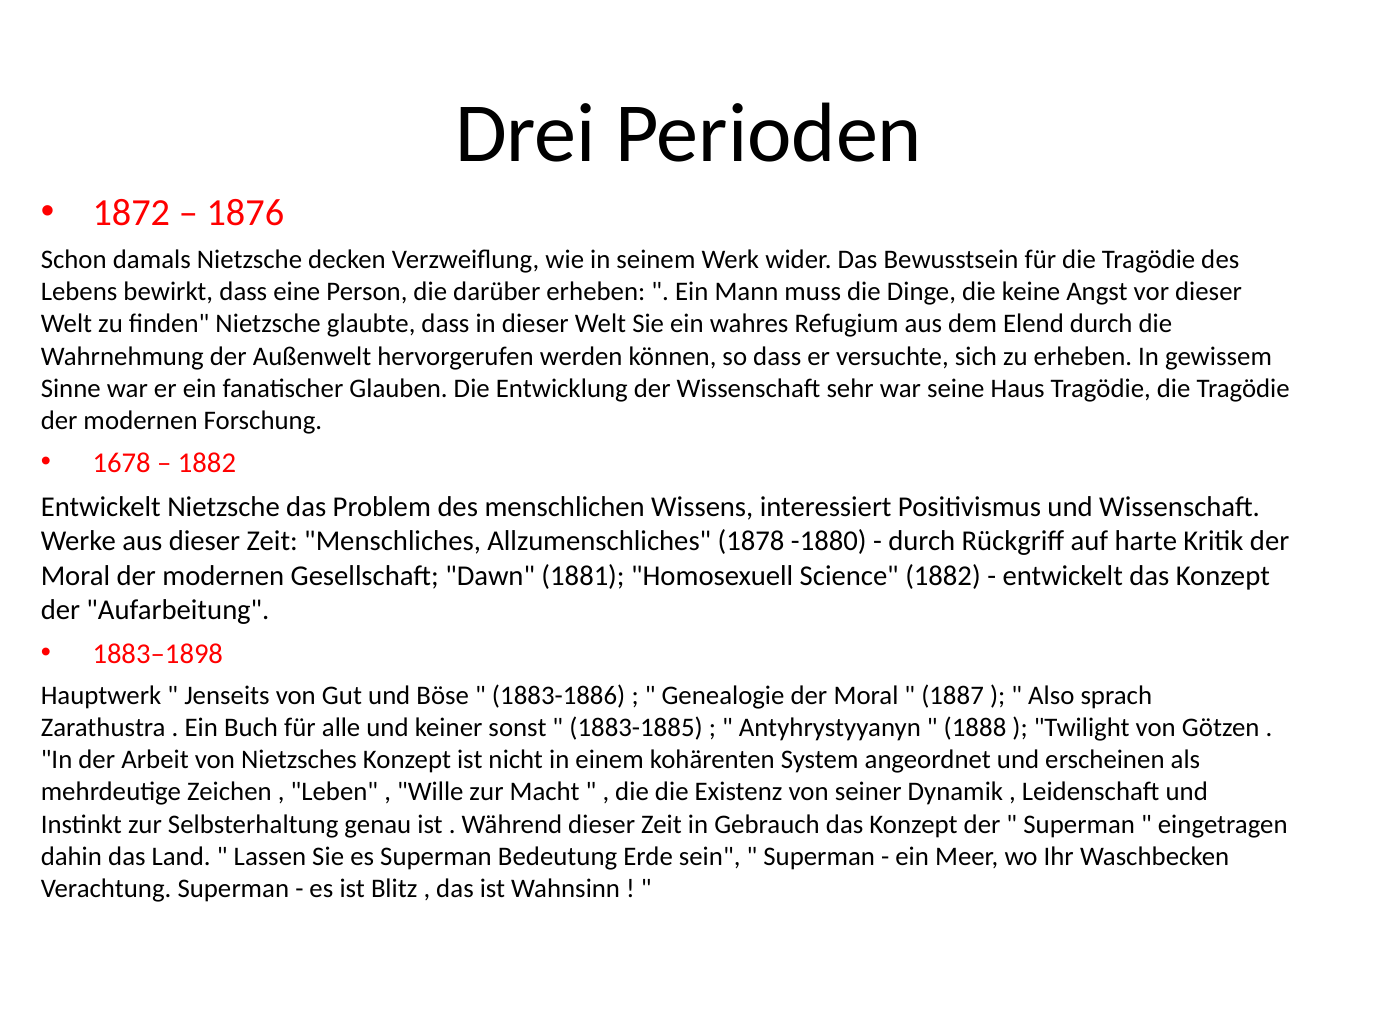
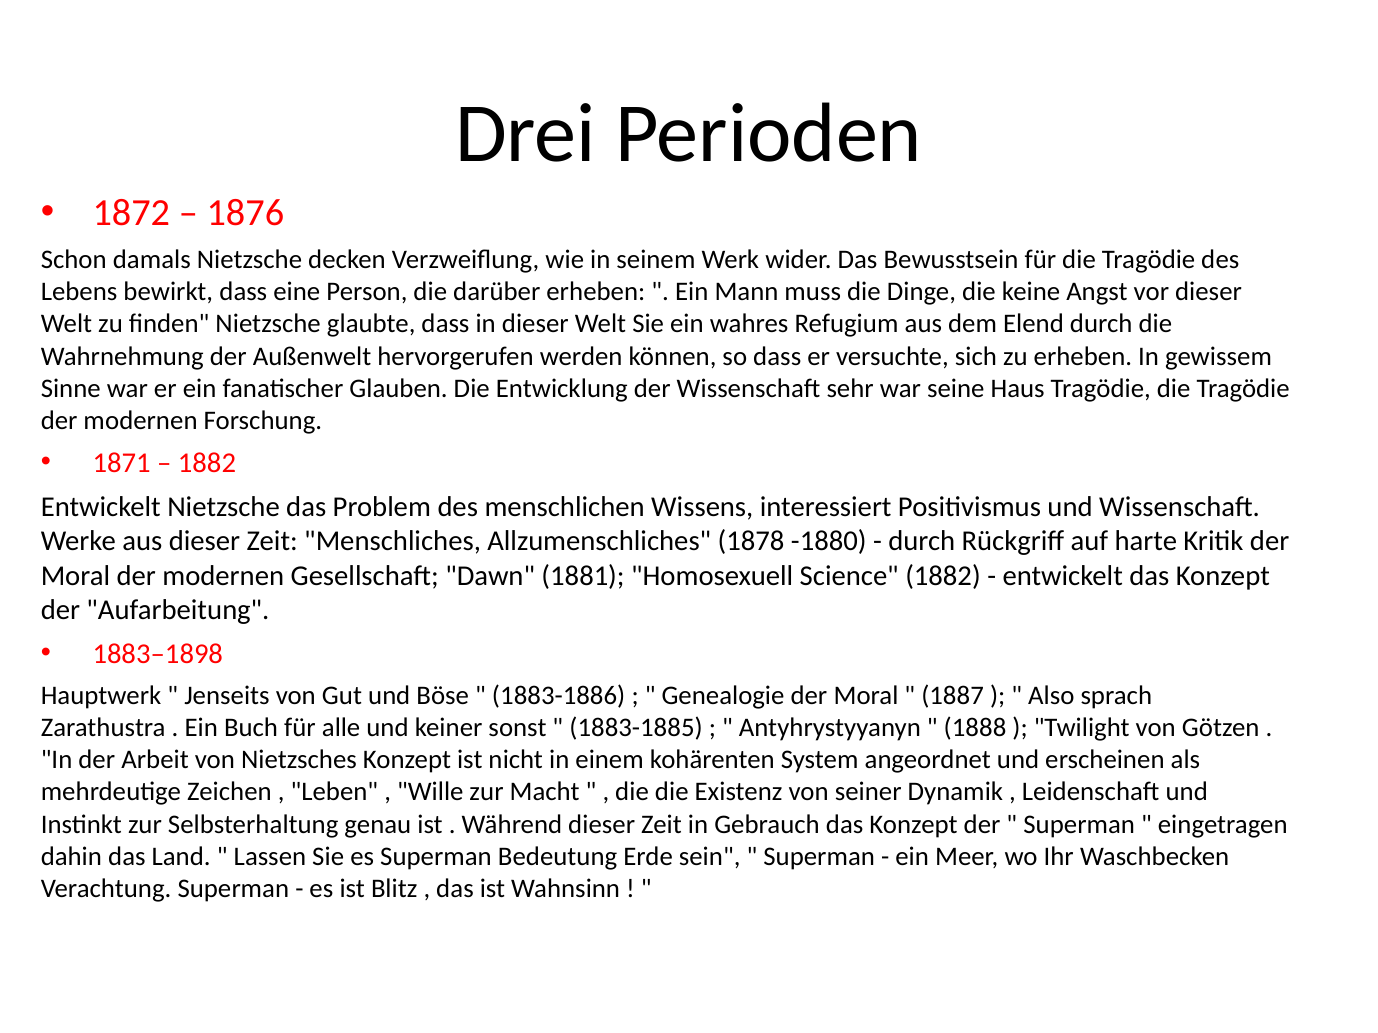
1678: 1678 -> 1871
